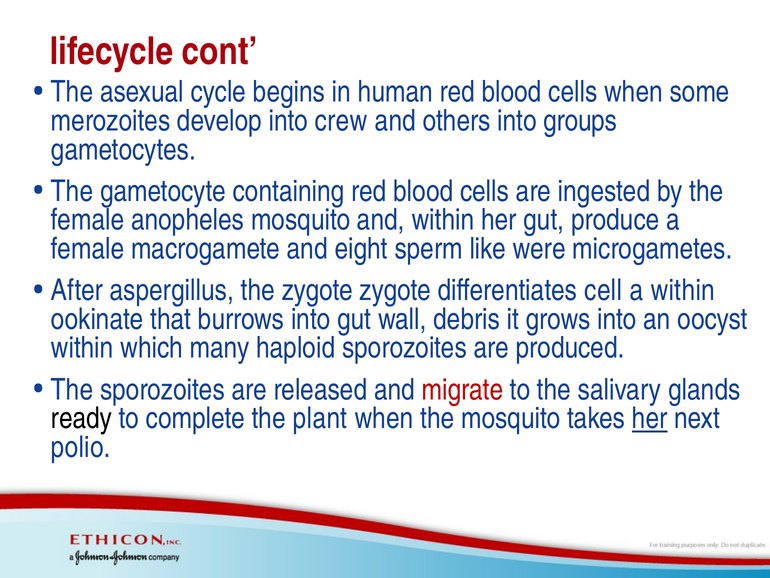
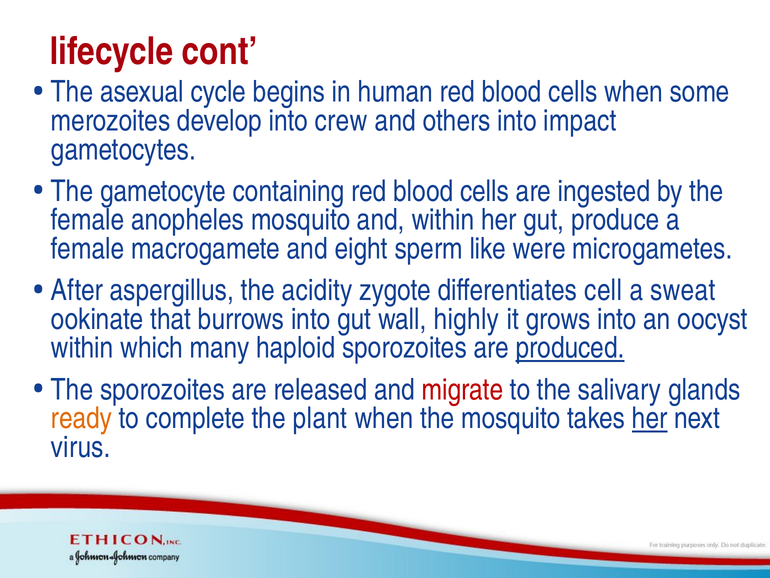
groups: groups -> impact
the zygote: zygote -> acidity
a within: within -> sweat
debris: debris -> highly
produced underline: none -> present
ready colour: black -> orange
polio: polio -> virus
